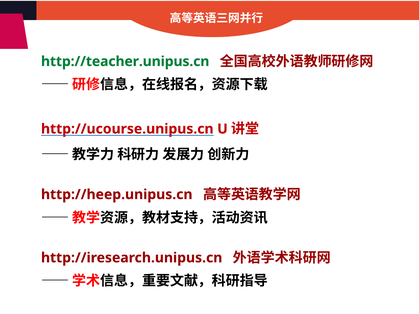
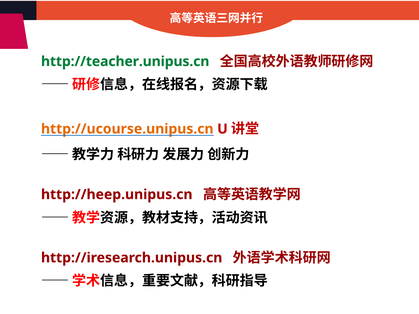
http://ucourse.unipus.cn colour: red -> orange
